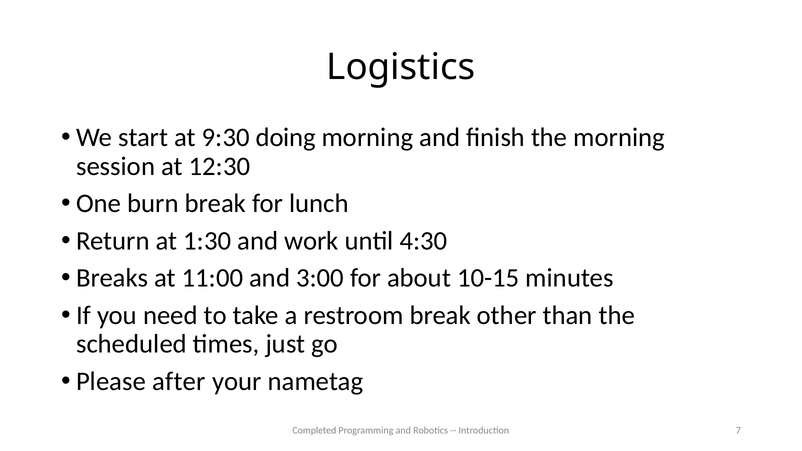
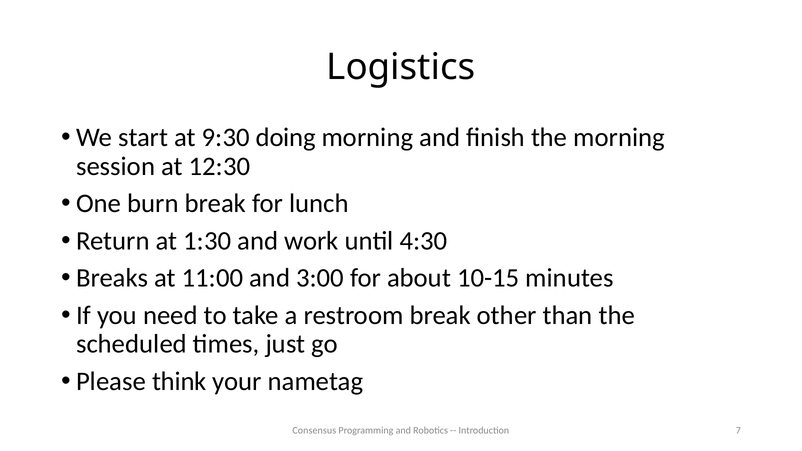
after: after -> think
Completed: Completed -> Consensus
